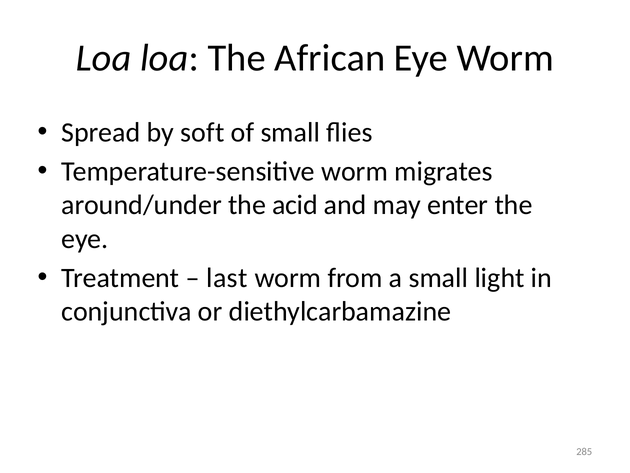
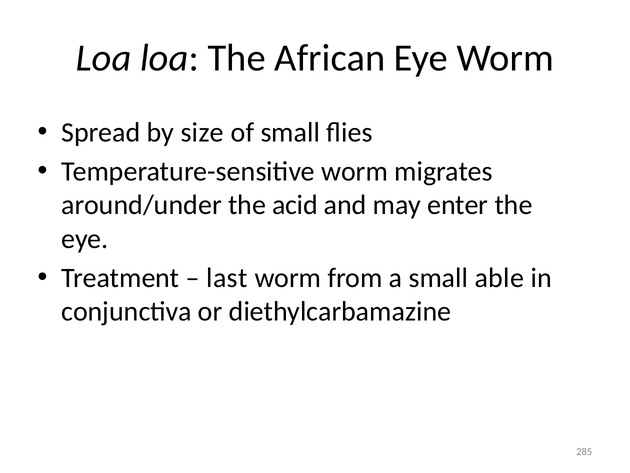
soft: soft -> size
light: light -> able
